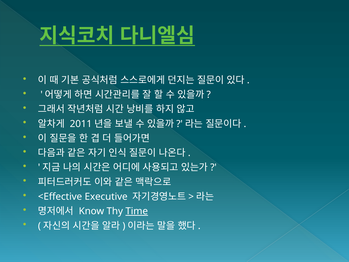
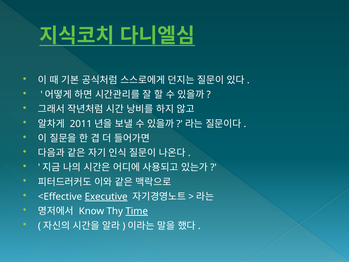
Executive underline: none -> present
